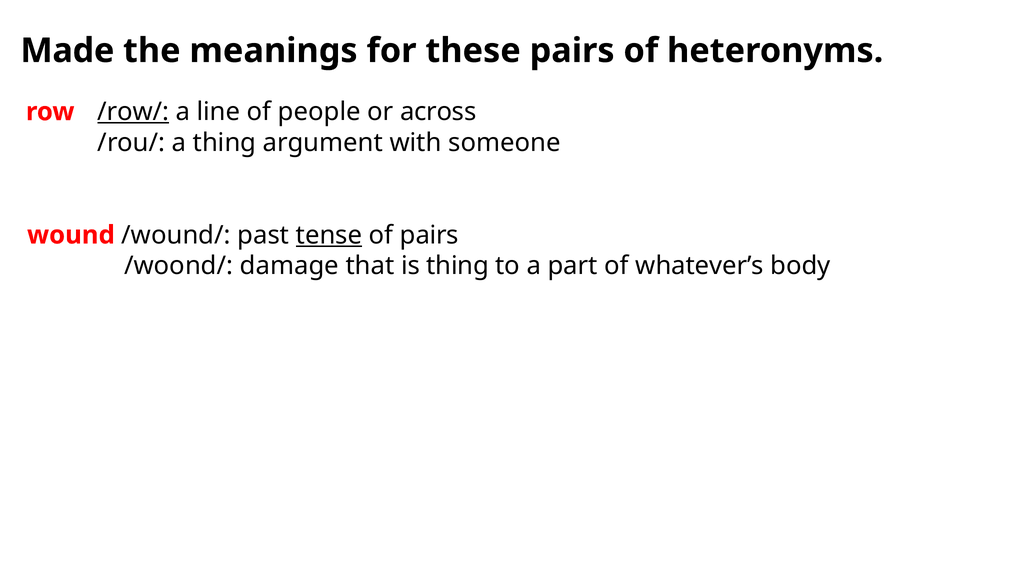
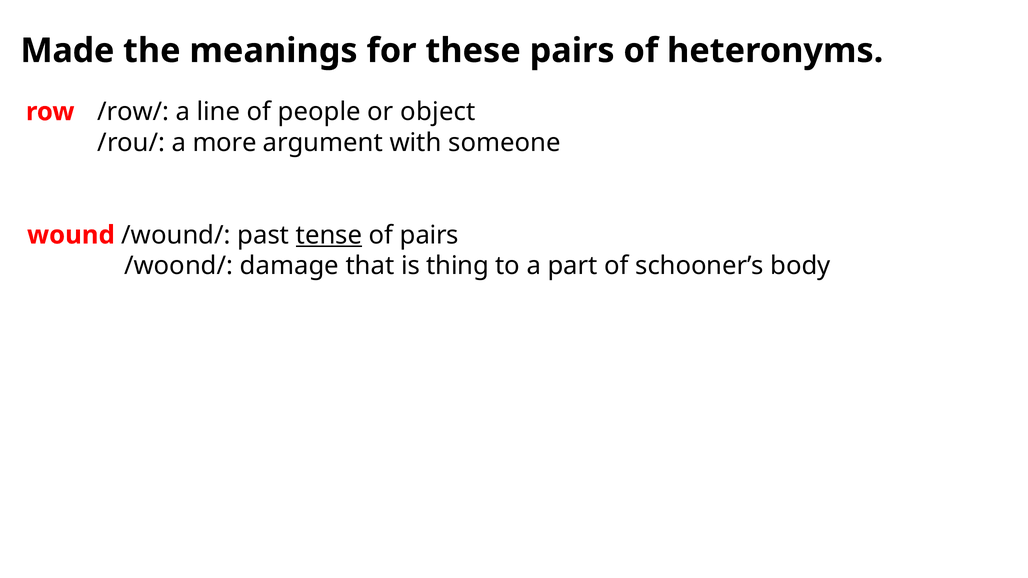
/row/ underline: present -> none
across: across -> object
a thing: thing -> more
whatever’s: whatever’s -> schooner’s
